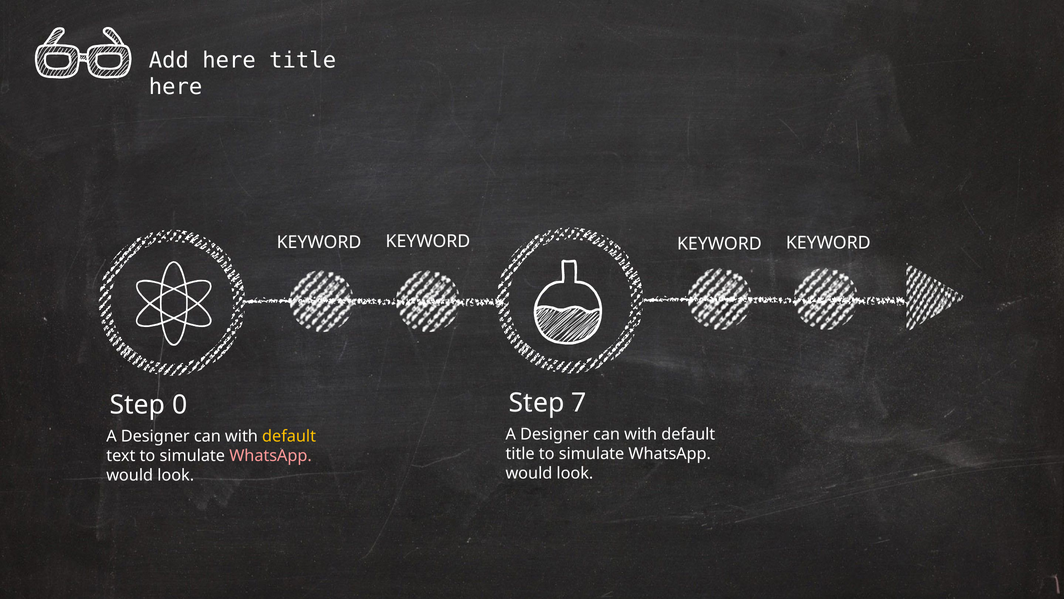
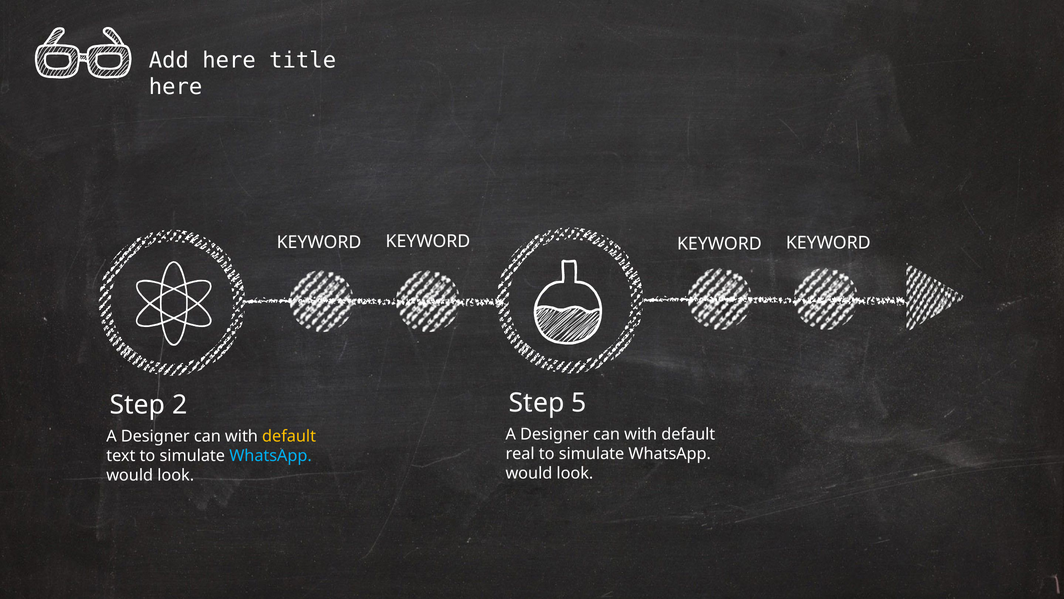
7: 7 -> 5
0: 0 -> 2
title at (520, 453): title -> real
WhatsApp at (271, 455) colour: pink -> light blue
